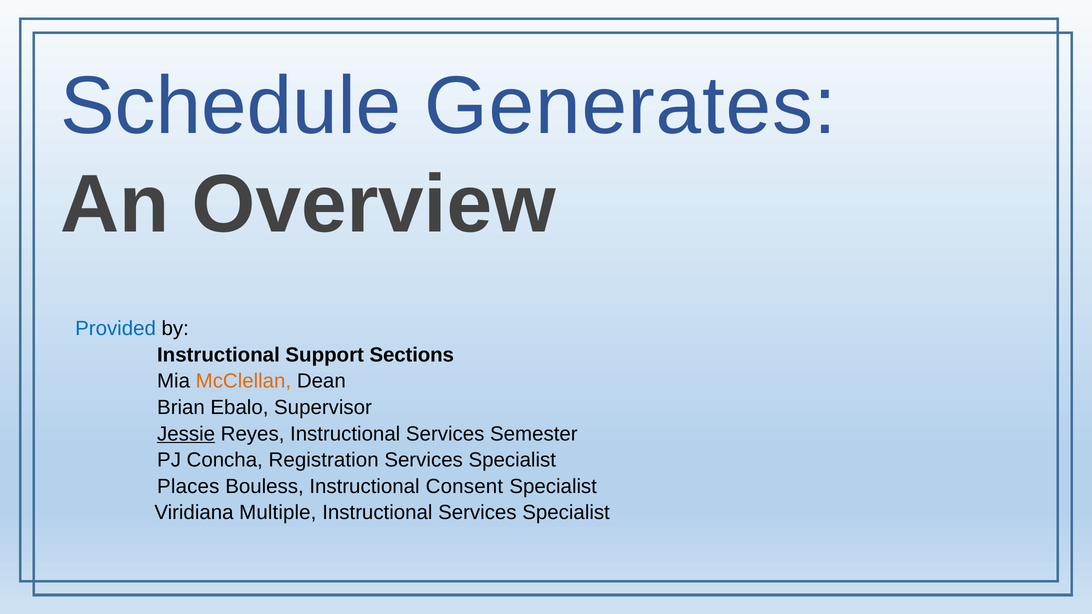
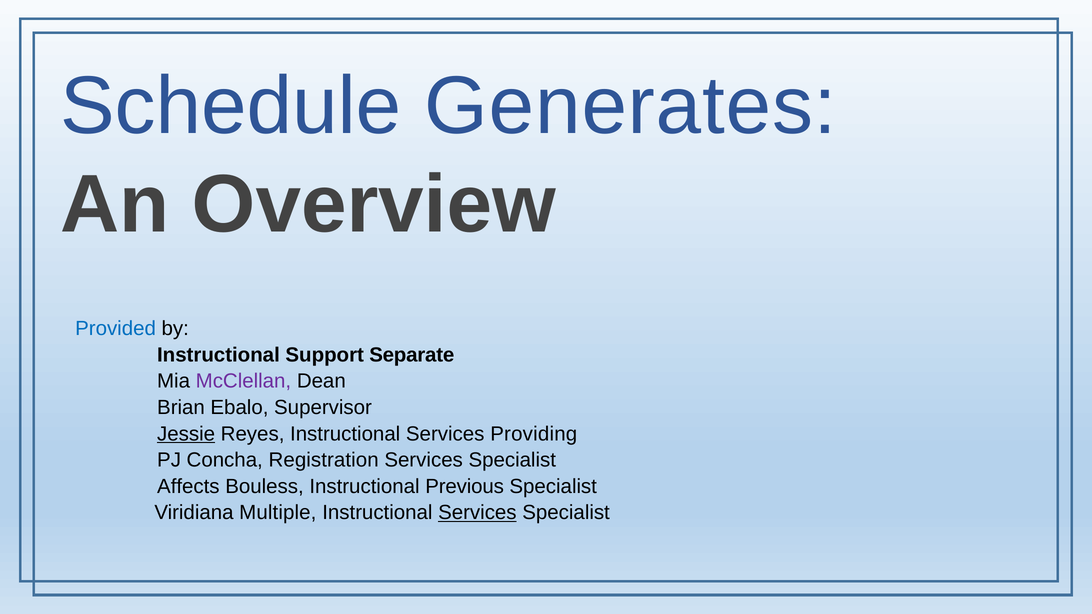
Sections: Sections -> Separate
McClellan colour: orange -> purple
Semester: Semester -> Providing
Places: Places -> Affects
Consent: Consent -> Previous
Services at (477, 513) underline: none -> present
